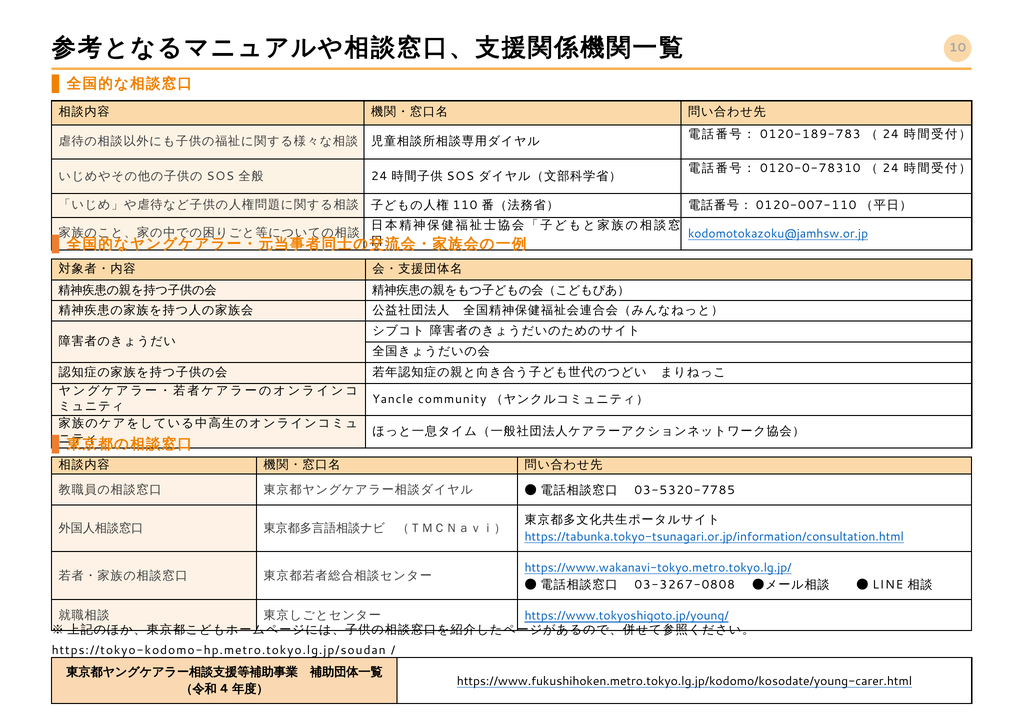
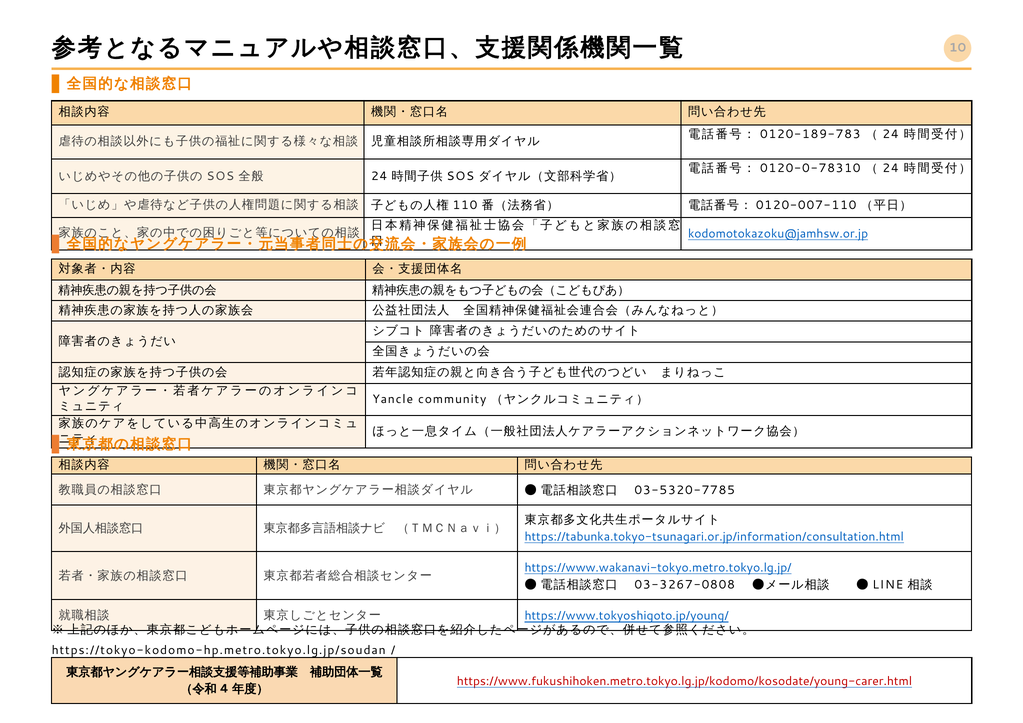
https://www.fukushihoken.metro.tokyo.lg.jp/kodomo/kosodate/young-carer.html colour: black -> red
